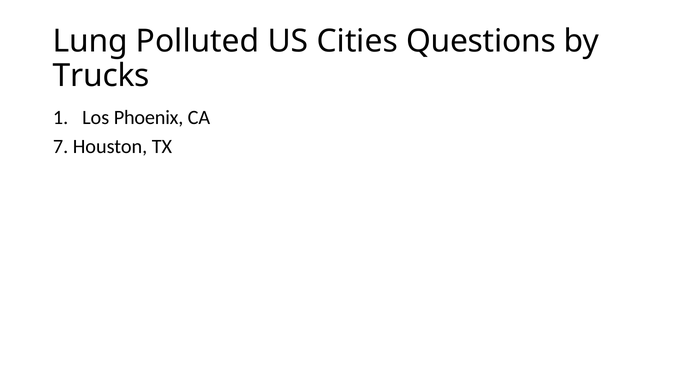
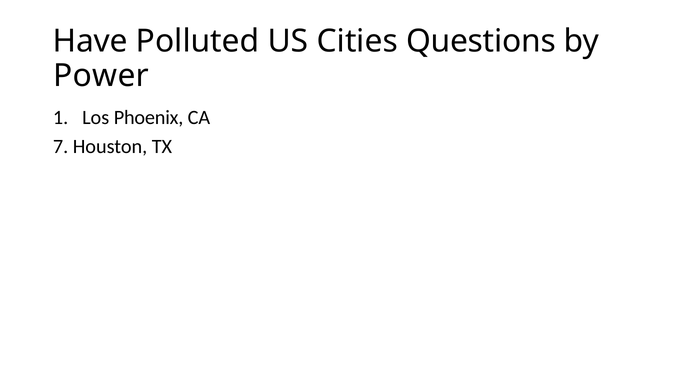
Lung: Lung -> Have
Trucks: Trucks -> Power
